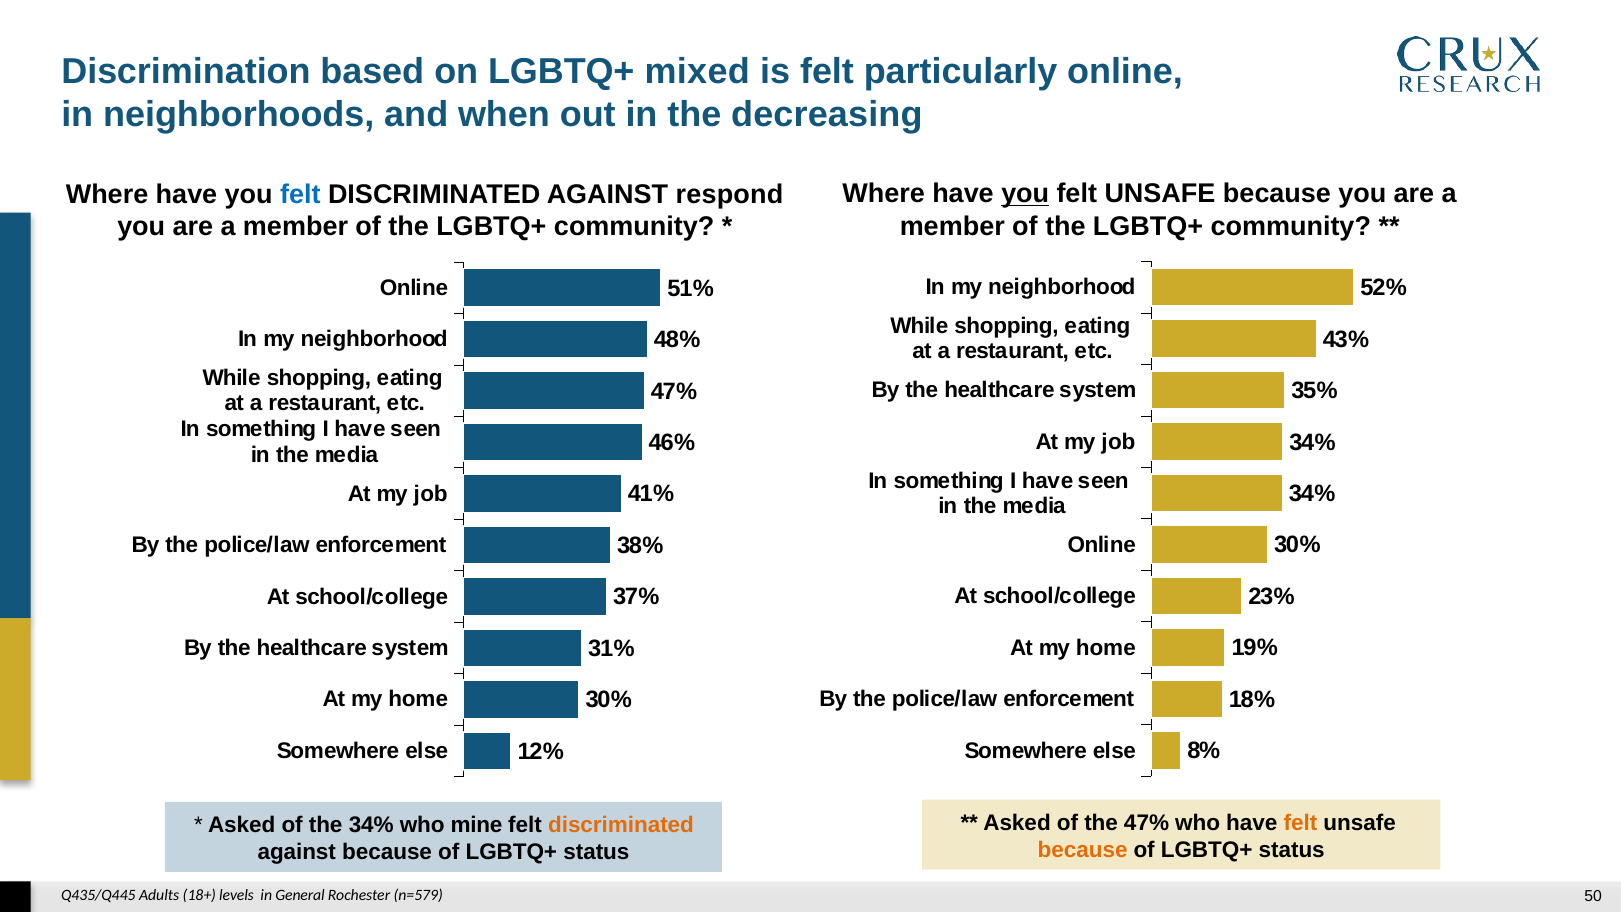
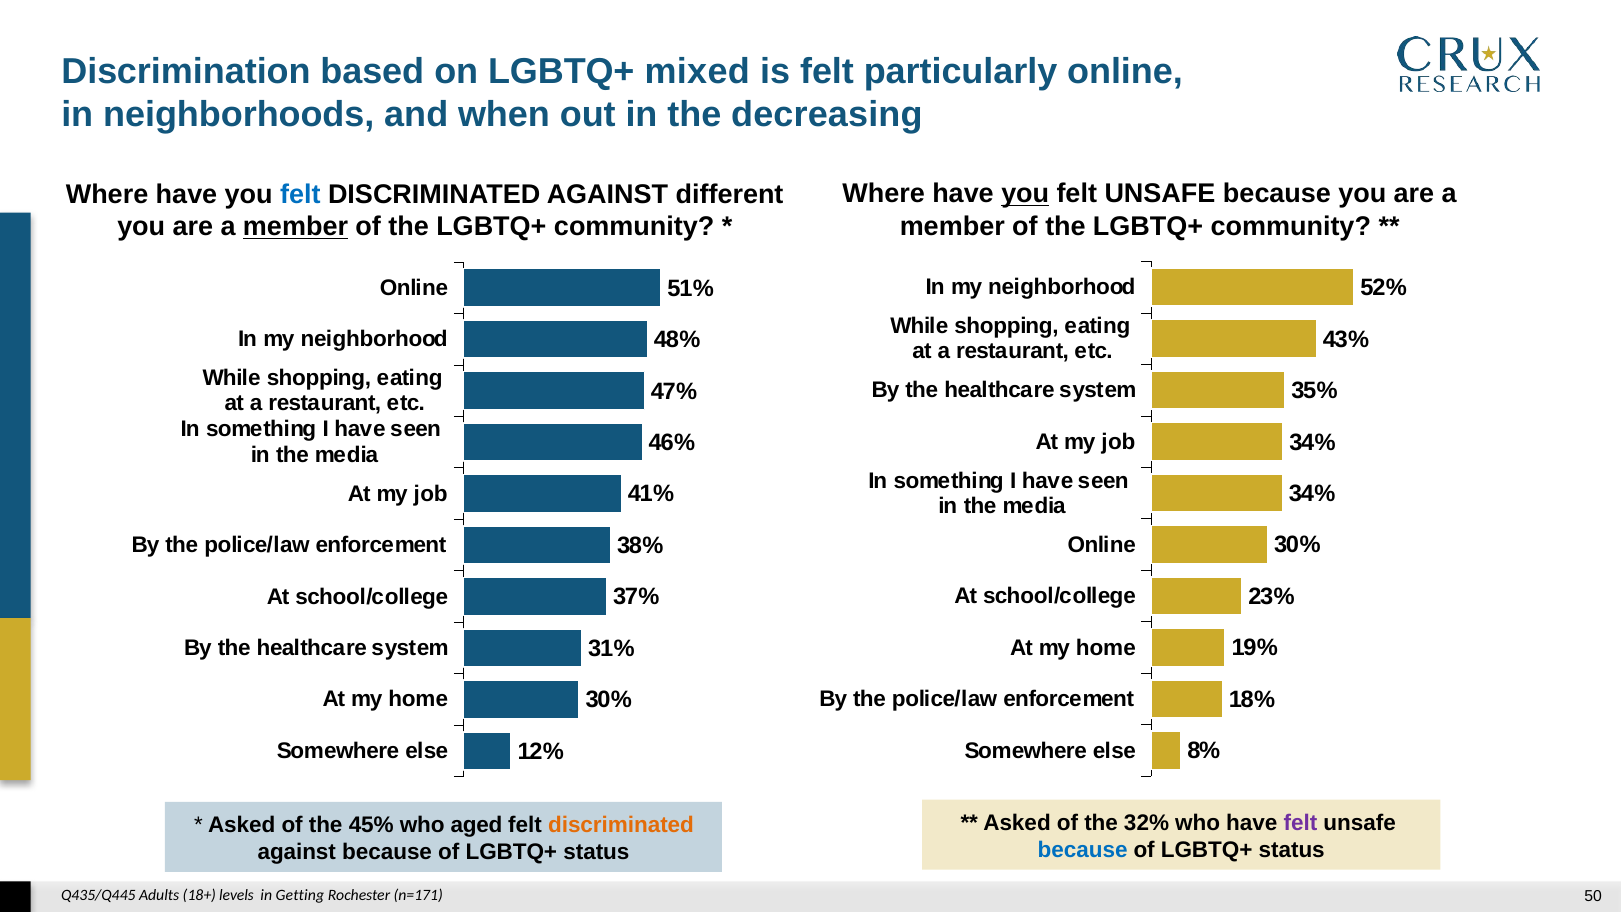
respond: respond -> different
member at (296, 227) underline: none -> present
the 47%: 47% -> 32%
felt at (1301, 823) colour: orange -> purple
the 34%: 34% -> 45%
mine: mine -> aged
because at (1083, 850) colour: orange -> blue
General: General -> Getting
n=579: n=579 -> n=171
